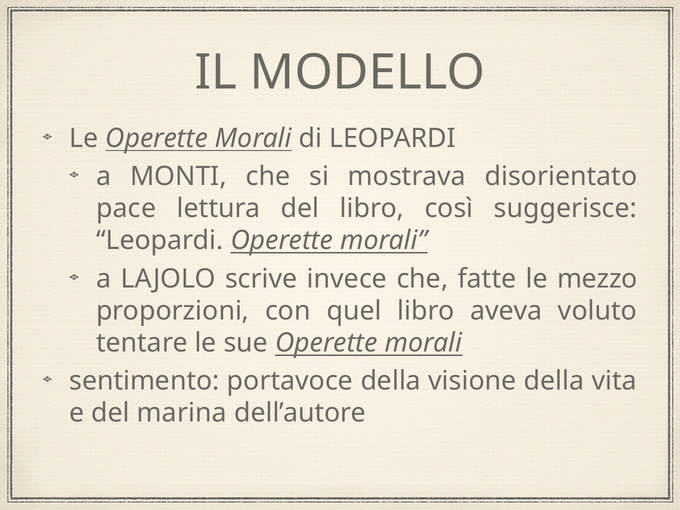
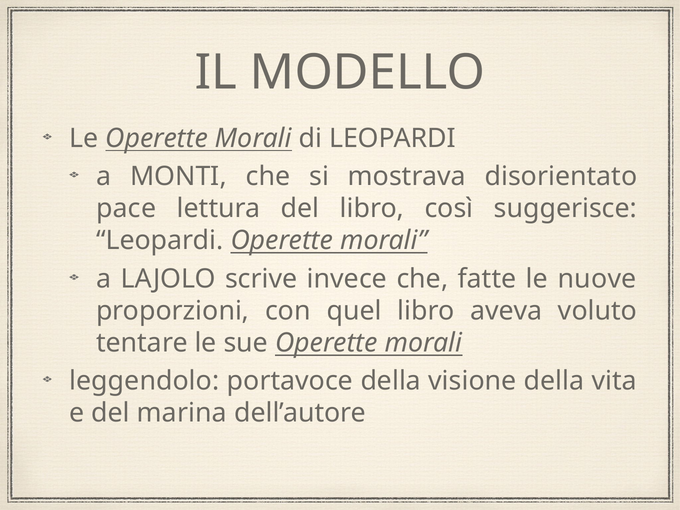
mezzo: mezzo -> nuove
sentimento: sentimento -> leggendolo
